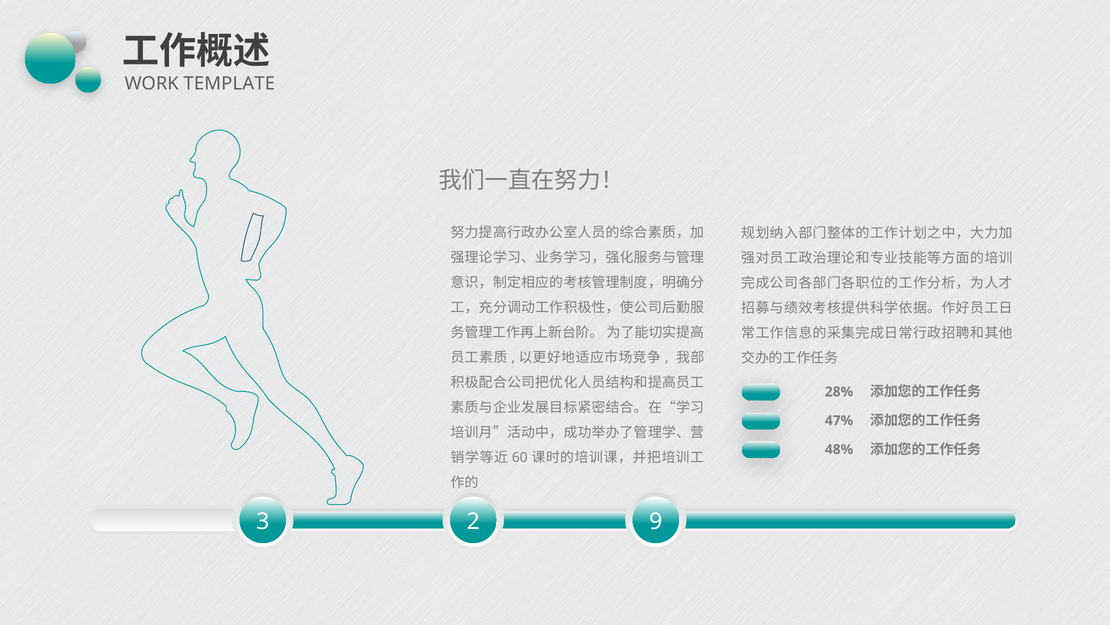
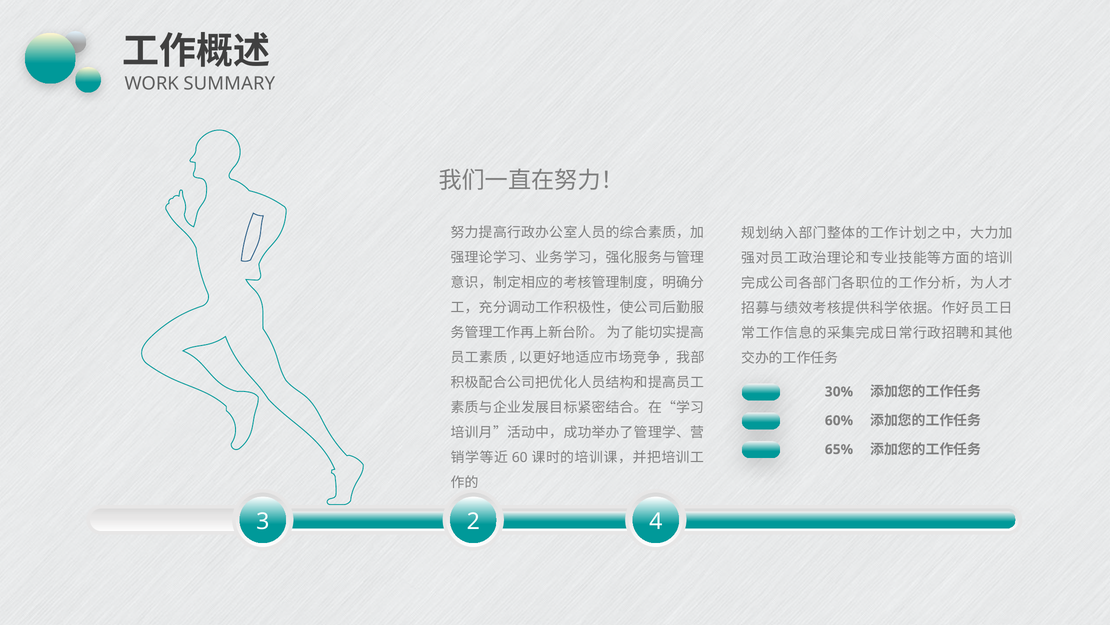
TEMPLATE: TEMPLATE -> SUMMARY
28%: 28% -> 30%
47%: 47% -> 60%
48%: 48% -> 65%
9: 9 -> 4
